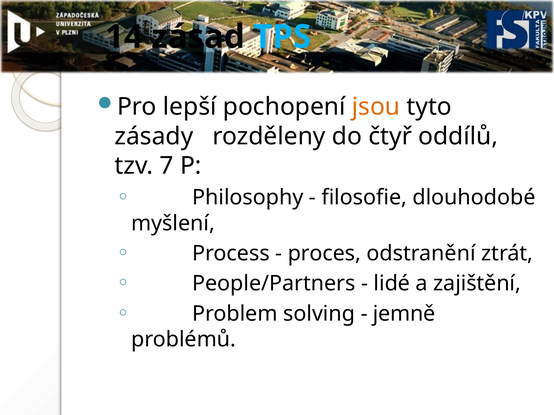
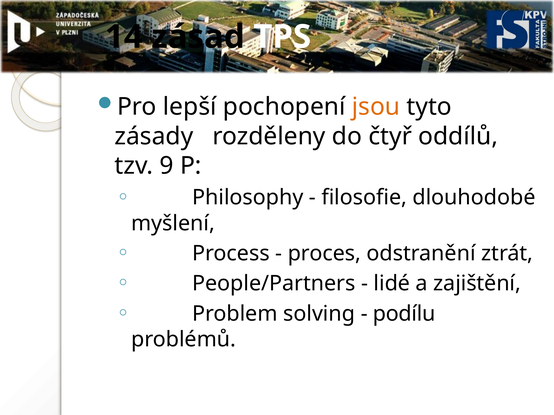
TPS colour: light blue -> white
7: 7 -> 9
jemně: jemně -> podílu
